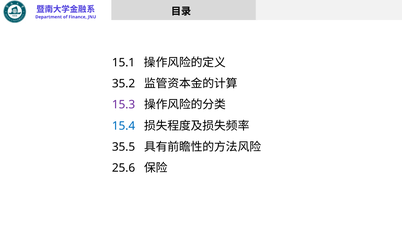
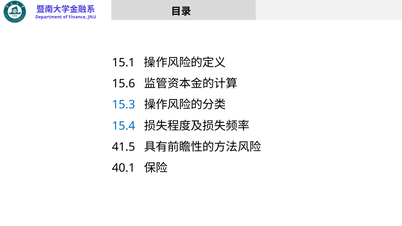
35.2: 35.2 -> 15.6
15.3 colour: purple -> blue
35.5: 35.5 -> 41.5
25.6: 25.6 -> 40.1
